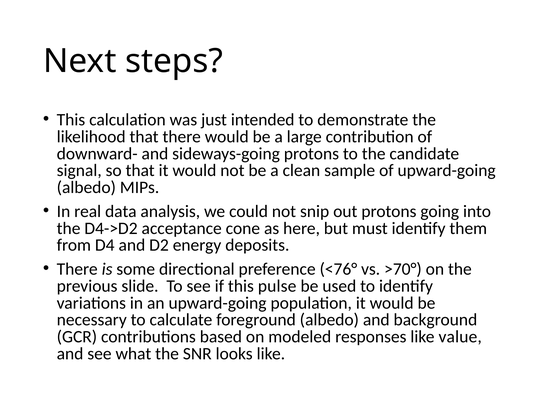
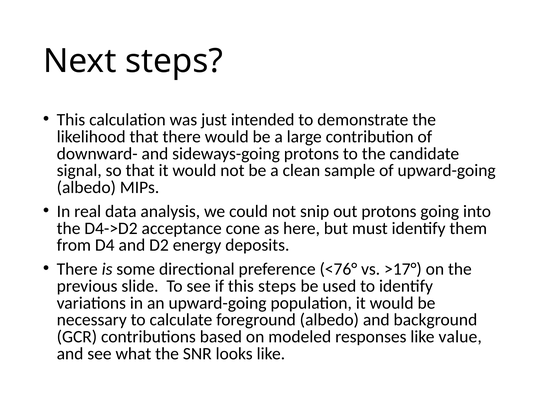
>70°: >70° -> >17°
this pulse: pulse -> steps
